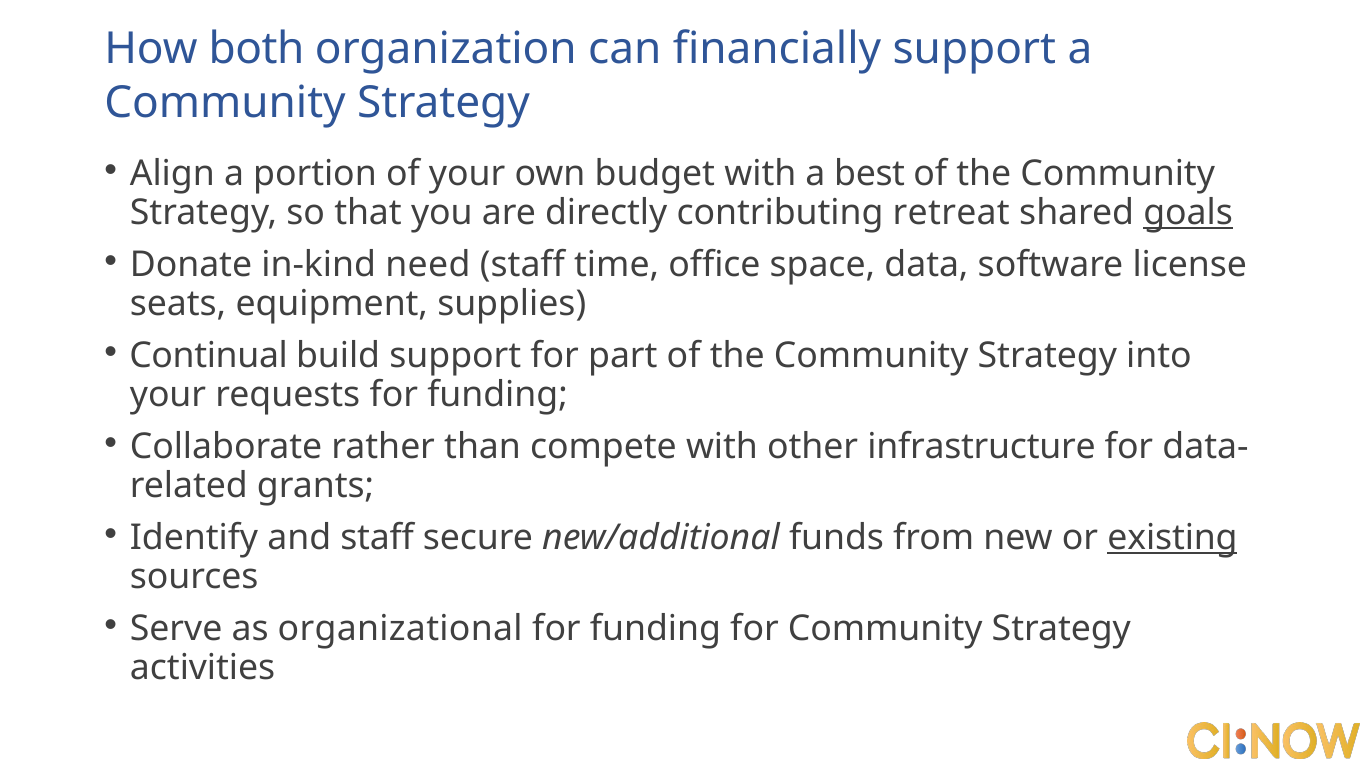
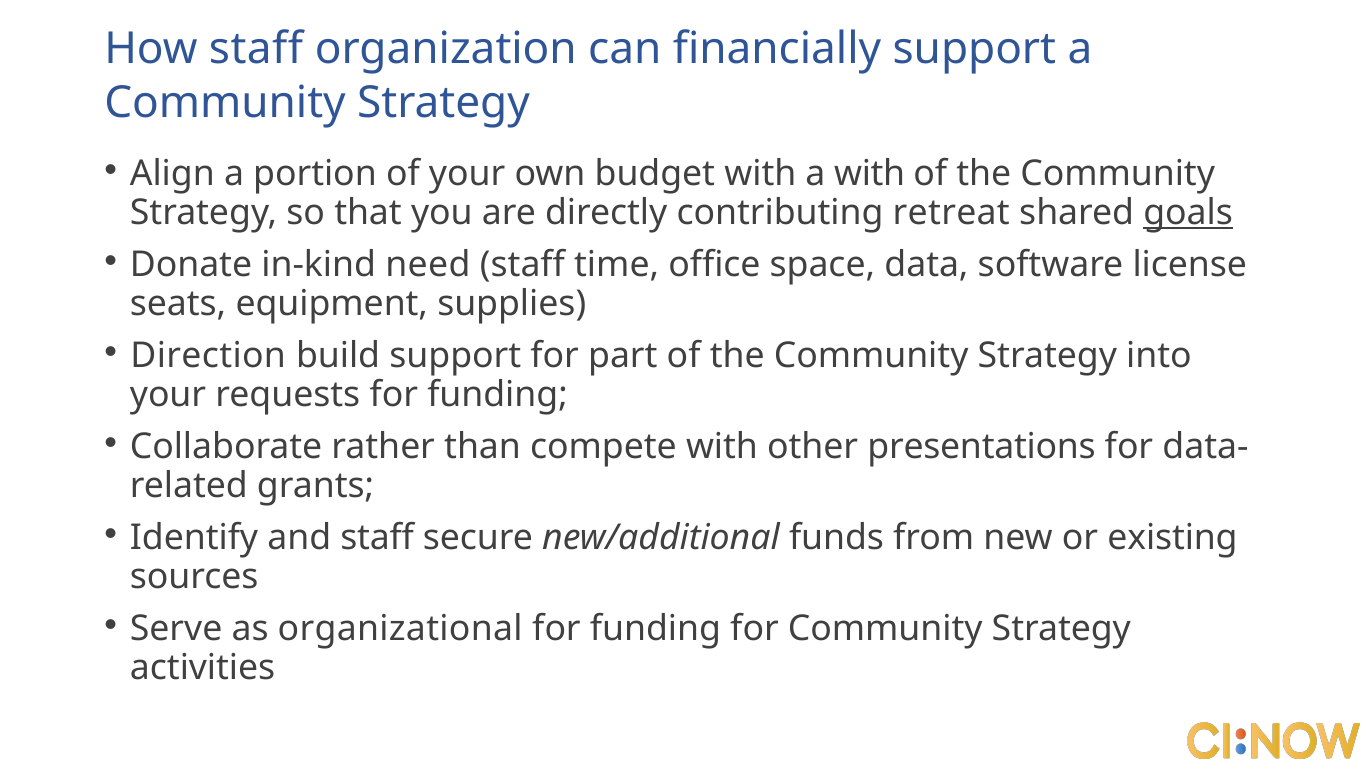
How both: both -> staff
a best: best -> with
Continual: Continual -> Direction
infrastructure: infrastructure -> presentations
existing underline: present -> none
